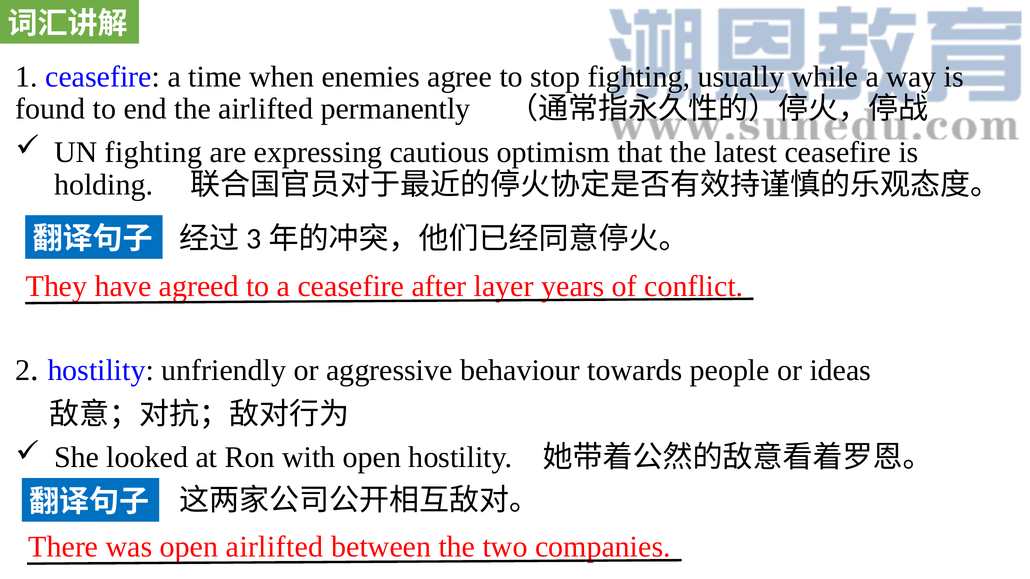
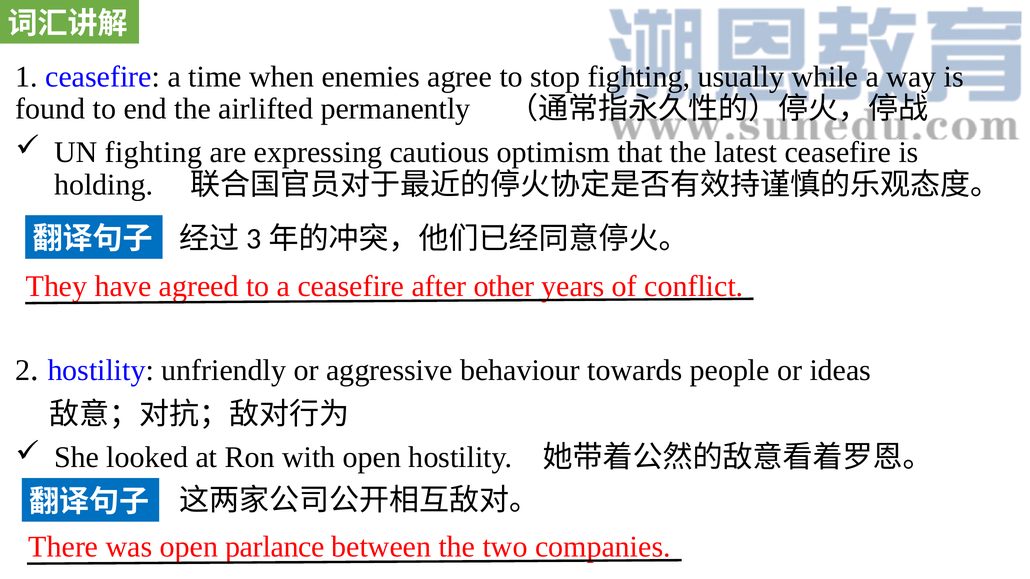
layer: layer -> other
open airlifted: airlifted -> parlance
